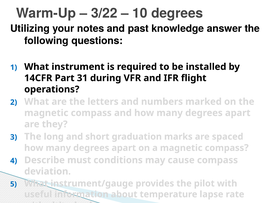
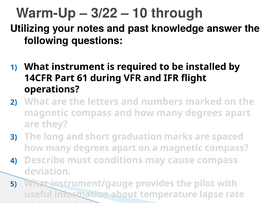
10 degrees: degrees -> through
31: 31 -> 61
